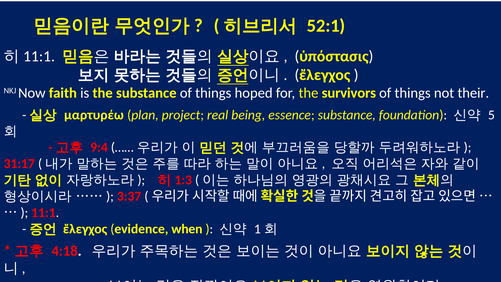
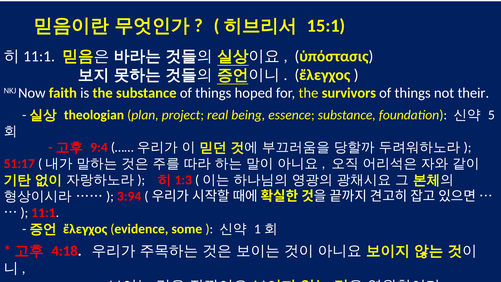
52:1: 52:1 -> 15:1
μαρτυρέω: μαρτυρέω -> theologian
31:17: 31:17 -> 51:17
3:37: 3:37 -> 3:94
when: when -> some
